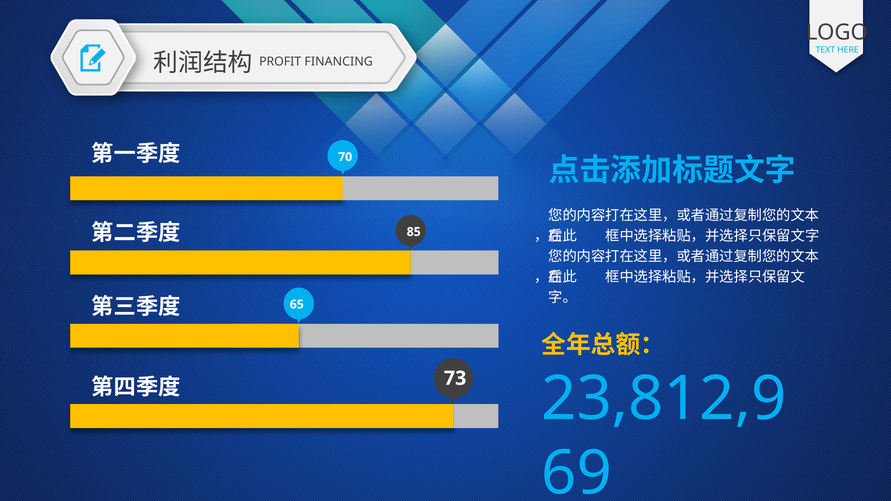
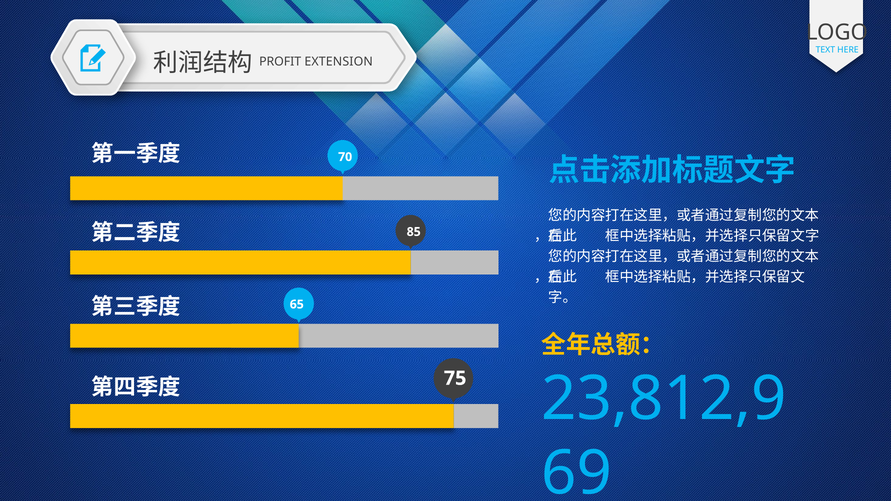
FINANCING: FINANCING -> EXTENSION
73: 73 -> 75
